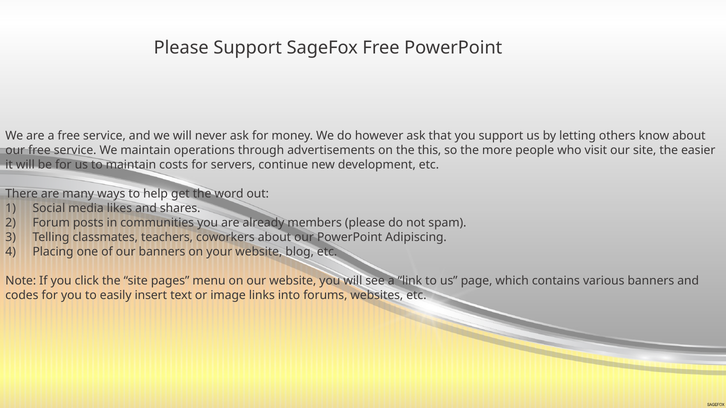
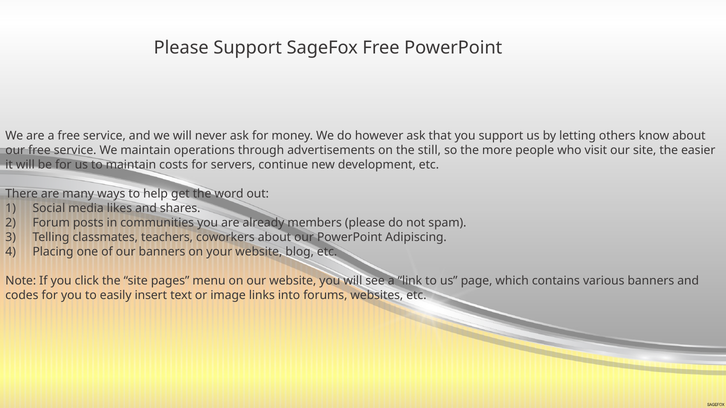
this: this -> still
